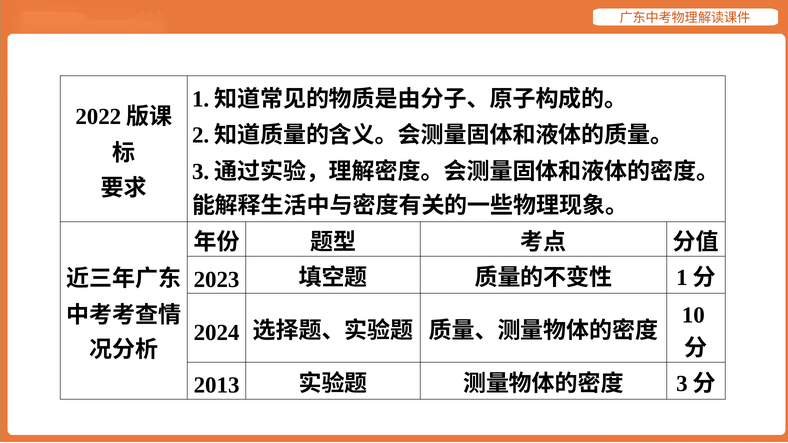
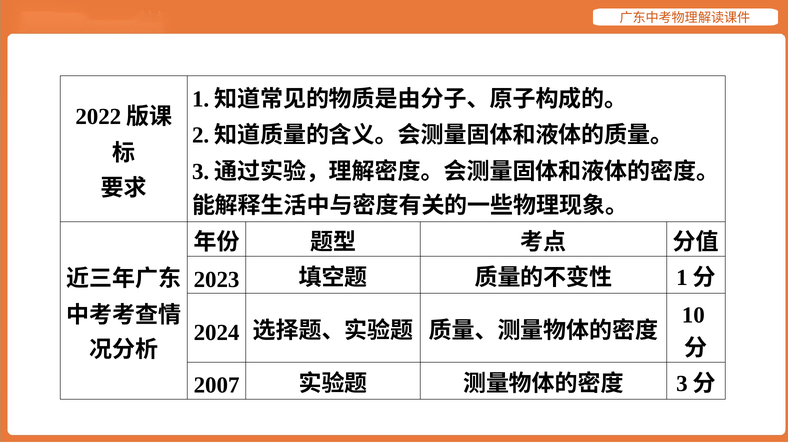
2013: 2013 -> 2007
